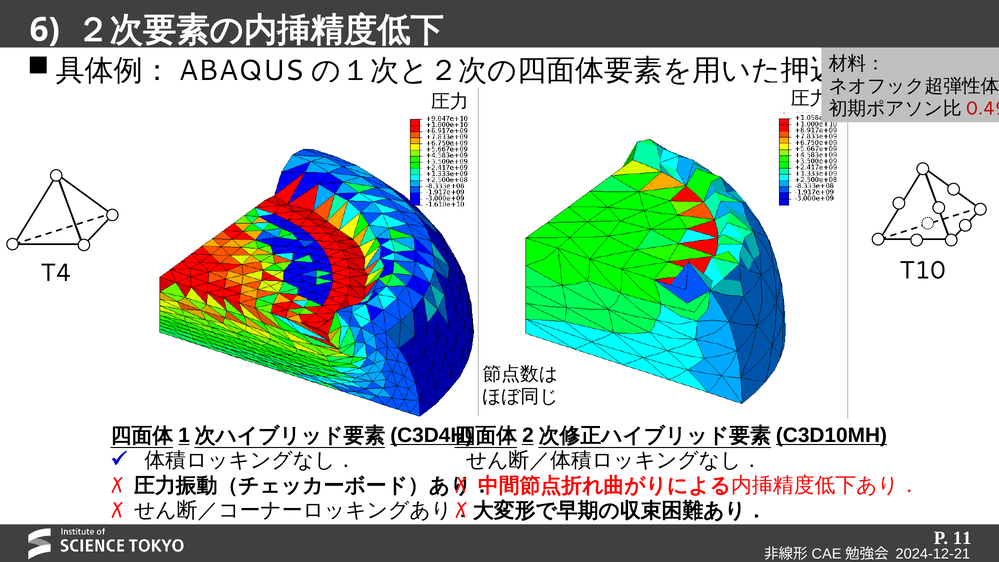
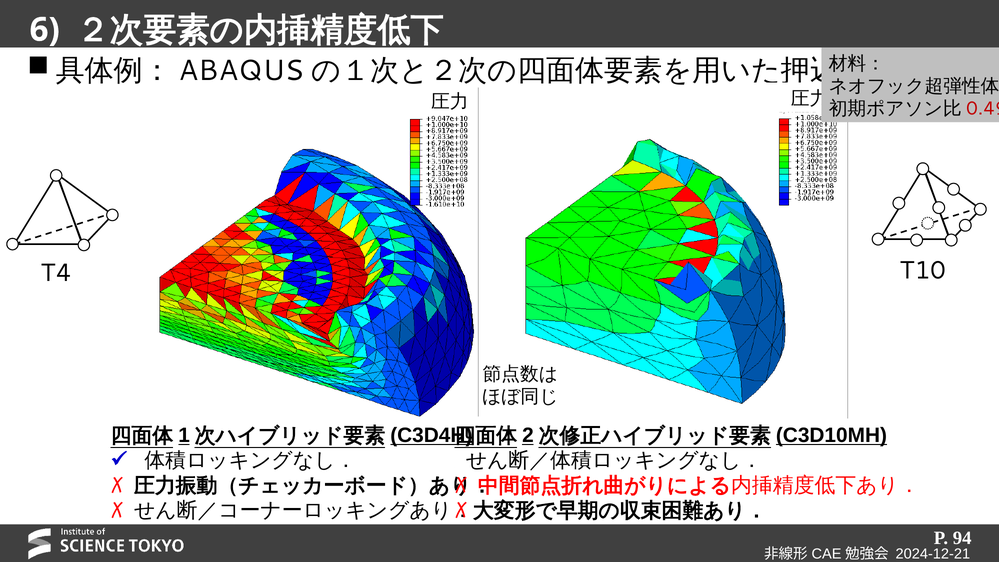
11: 11 -> 94
